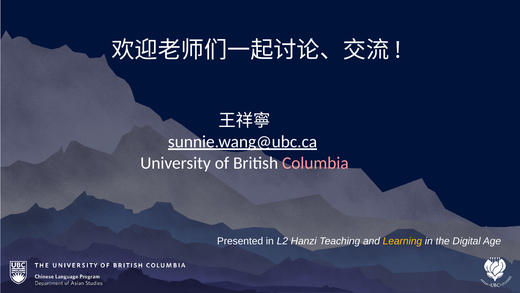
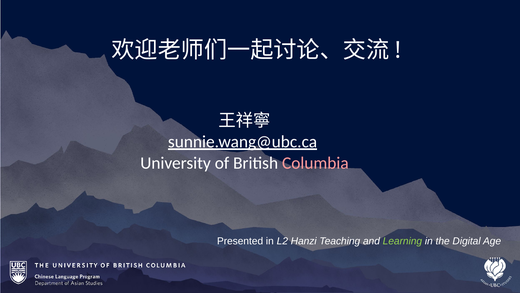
Learning colour: yellow -> light green
